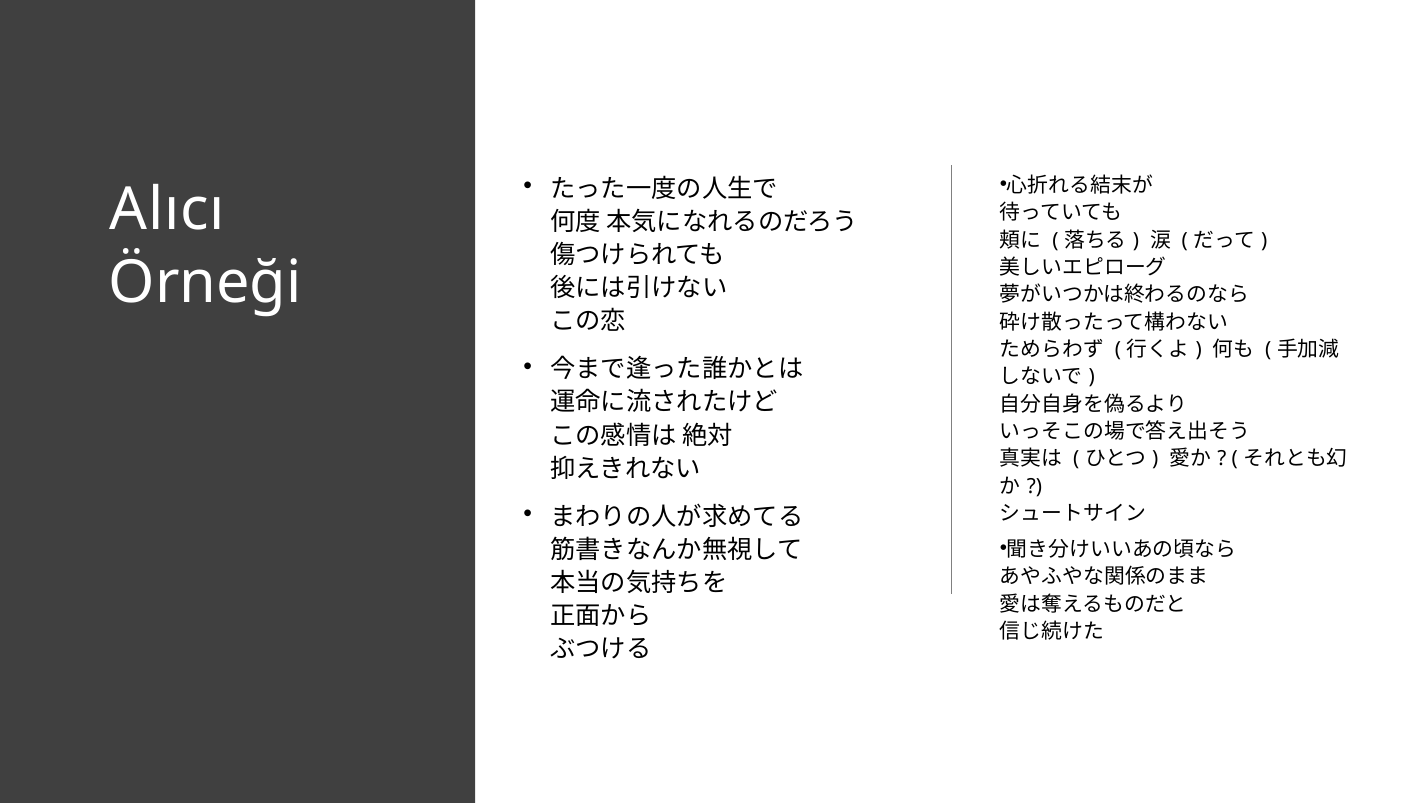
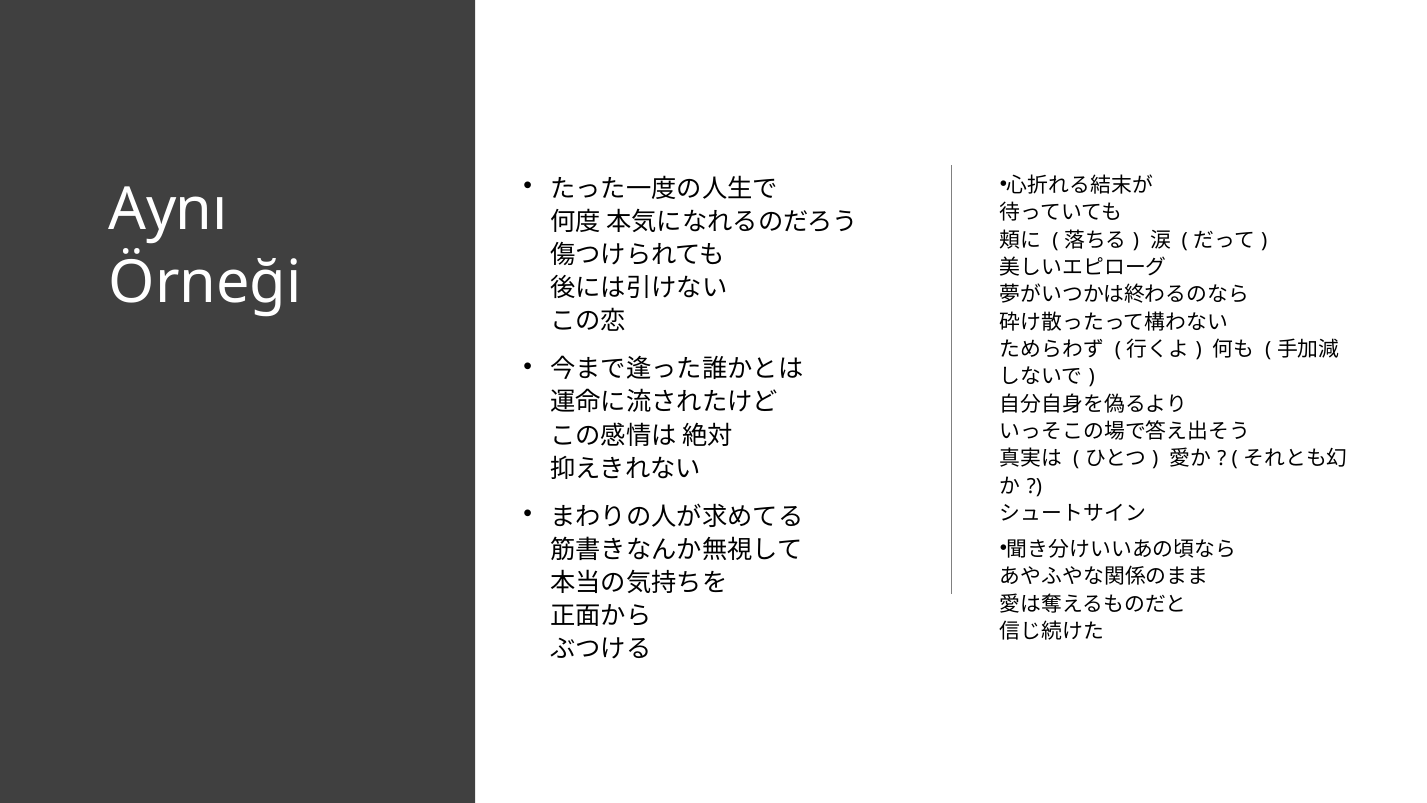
Alıcı: Alıcı -> Aynı
